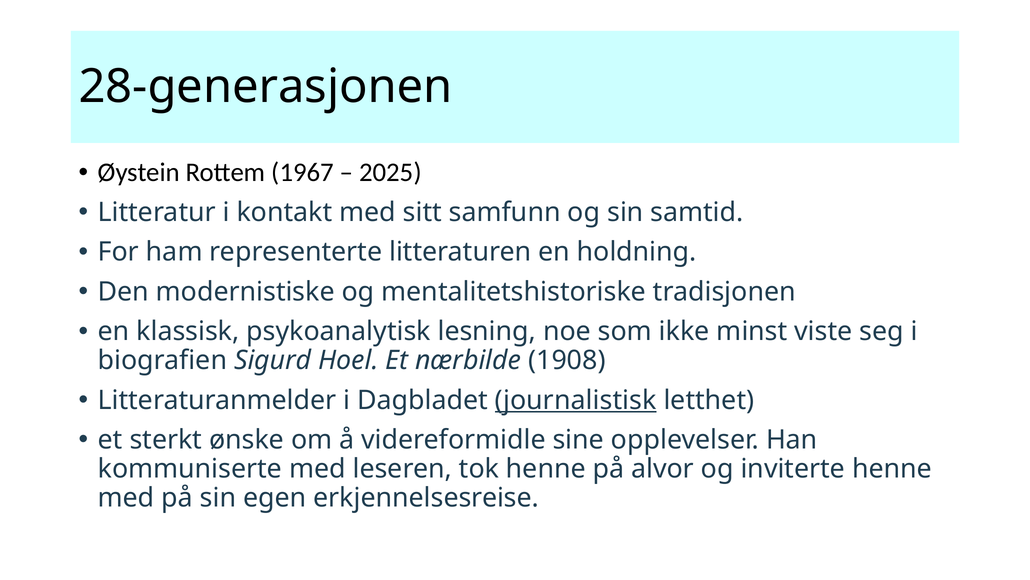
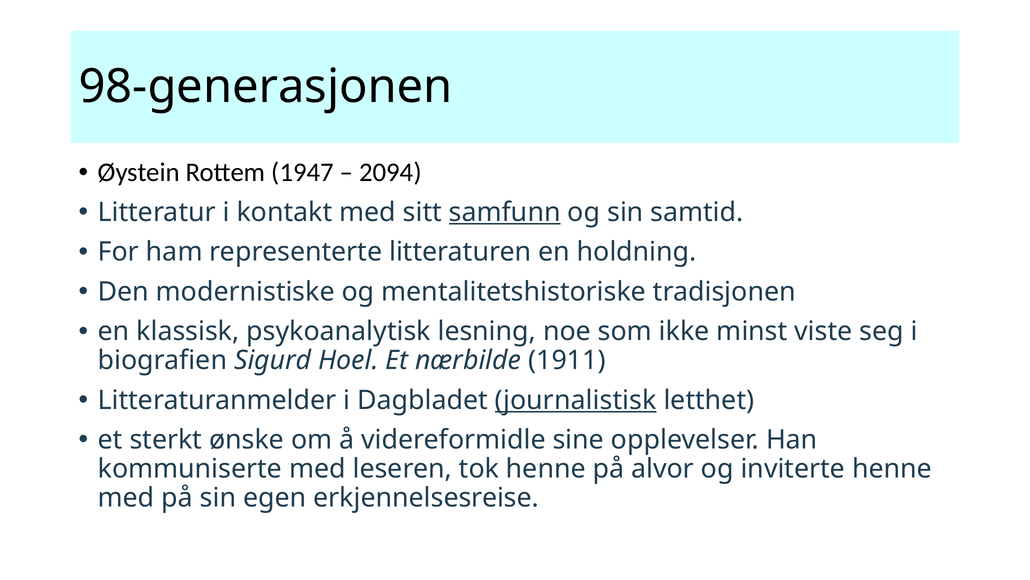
28-generasjonen: 28-generasjonen -> 98-generasjonen
1967: 1967 -> 1947
2025: 2025 -> 2094
samfunn underline: none -> present
1908: 1908 -> 1911
